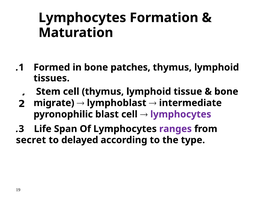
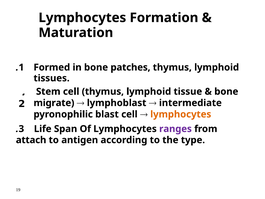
lymphocytes at (181, 114) colour: purple -> orange
secret: secret -> attach
delayed: delayed -> antigen
